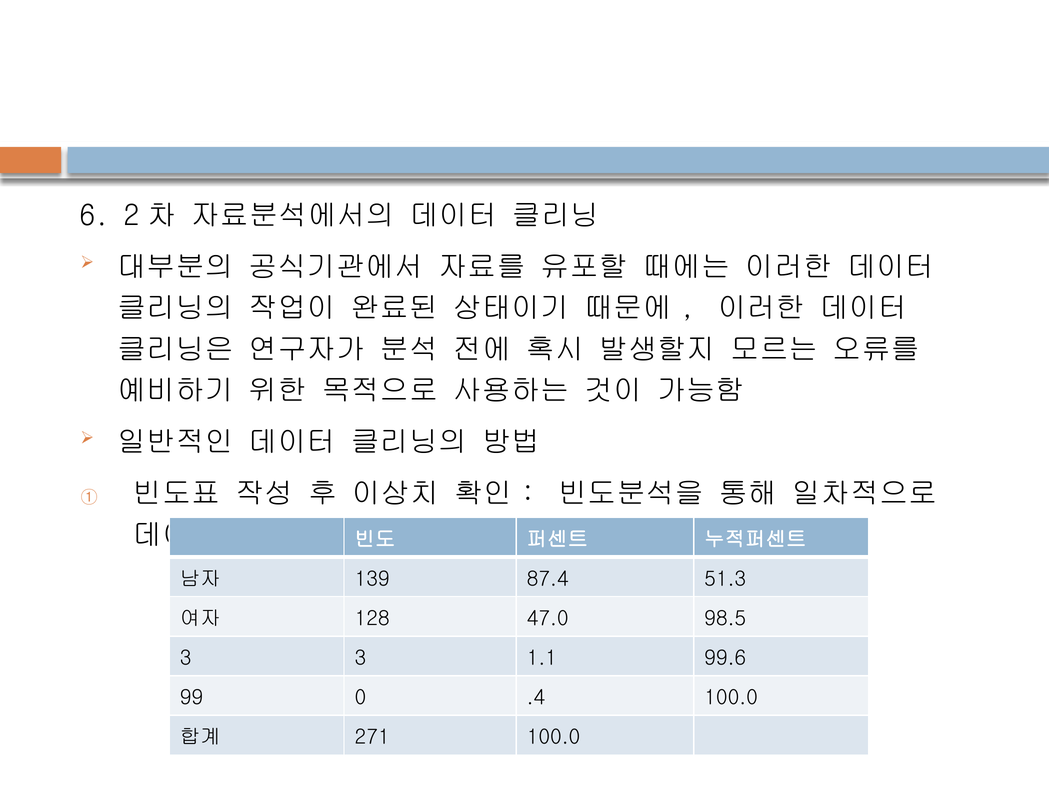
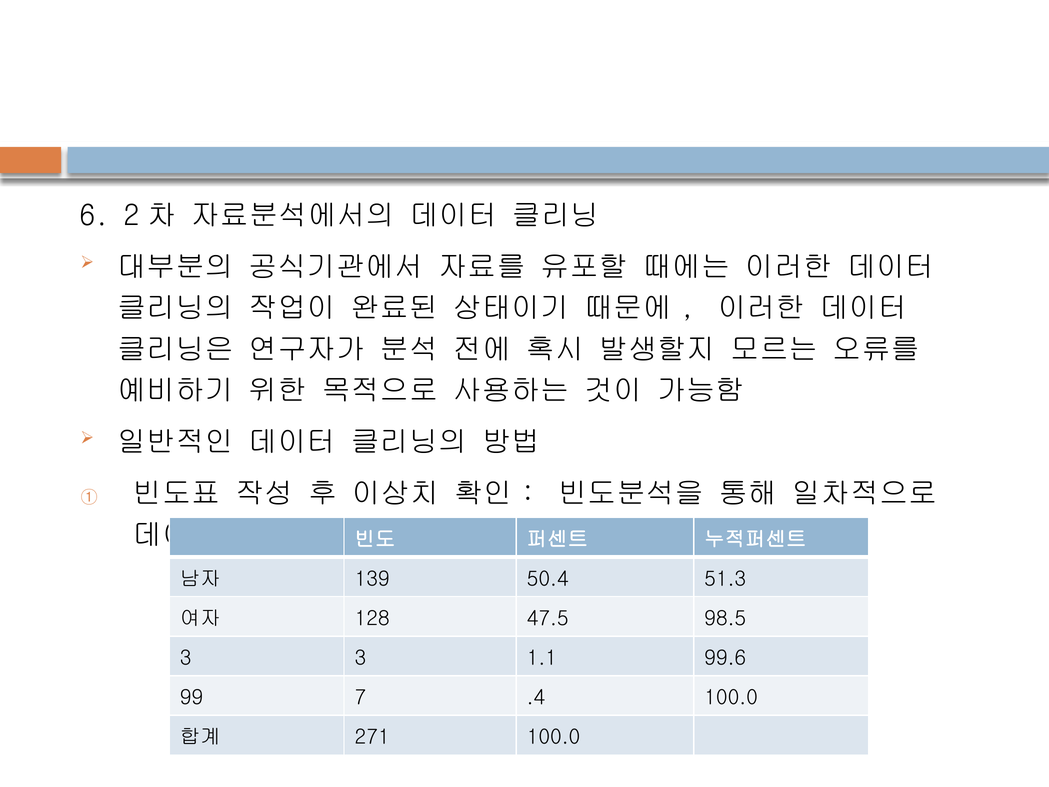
87.4: 87.4 -> 50.4
47.0: 47.0 -> 47.5
0: 0 -> 7
